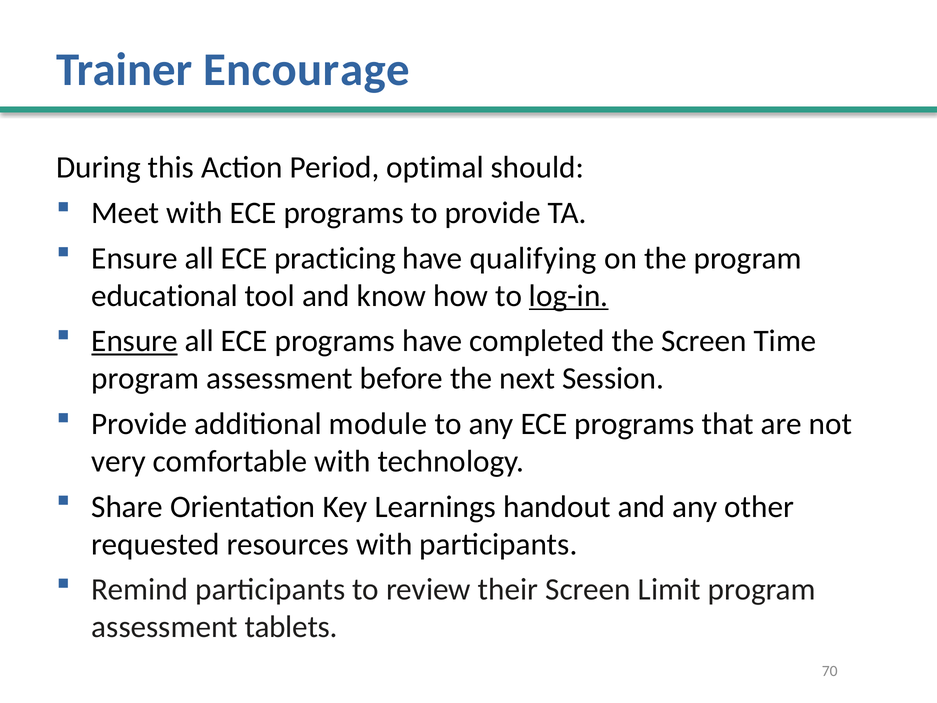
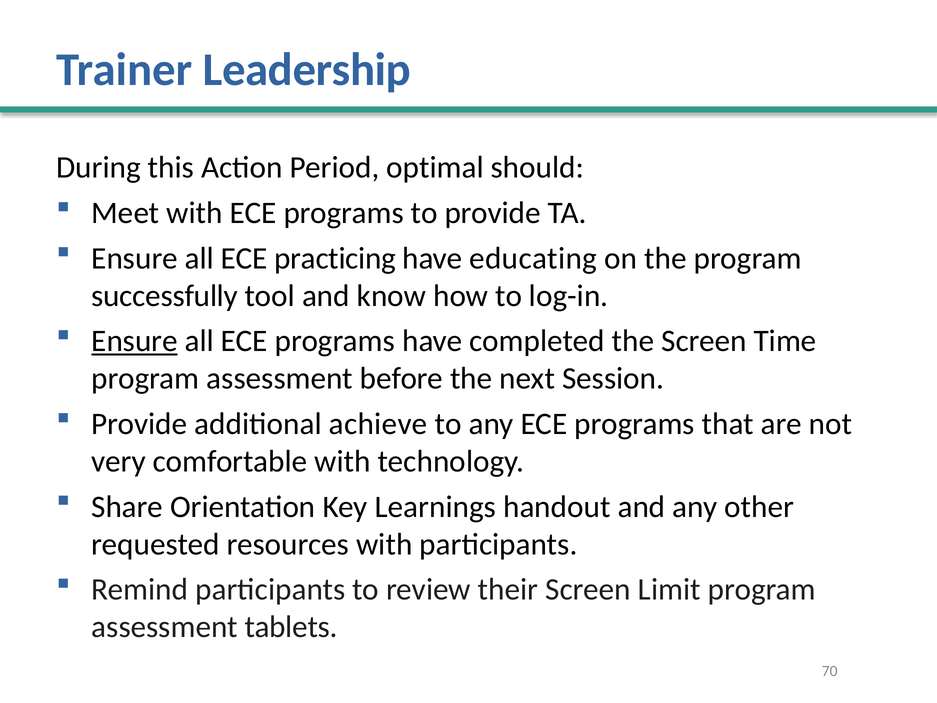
Encourage: Encourage -> Leadership
qualifying: qualifying -> educating
educational: educational -> successfully
log-in underline: present -> none
module: module -> achieve
